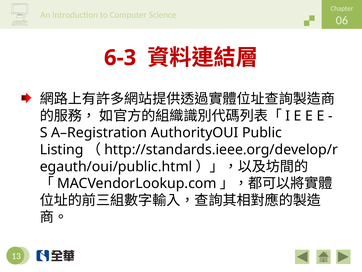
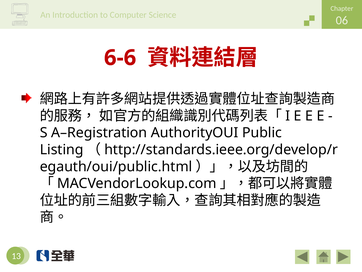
6-3: 6-3 -> 6-6
